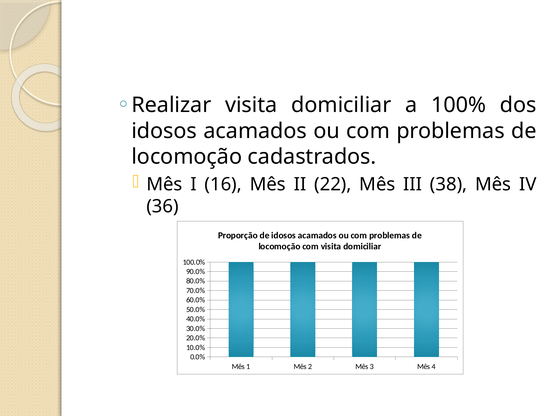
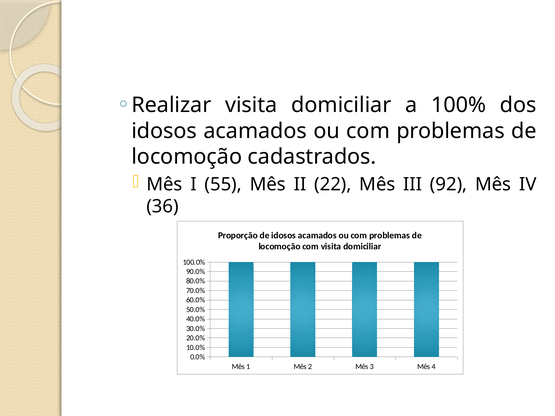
16: 16 -> 55
38: 38 -> 92
